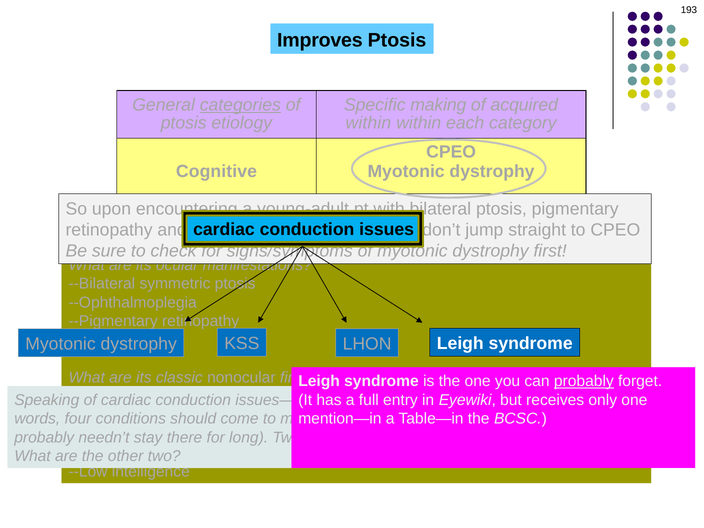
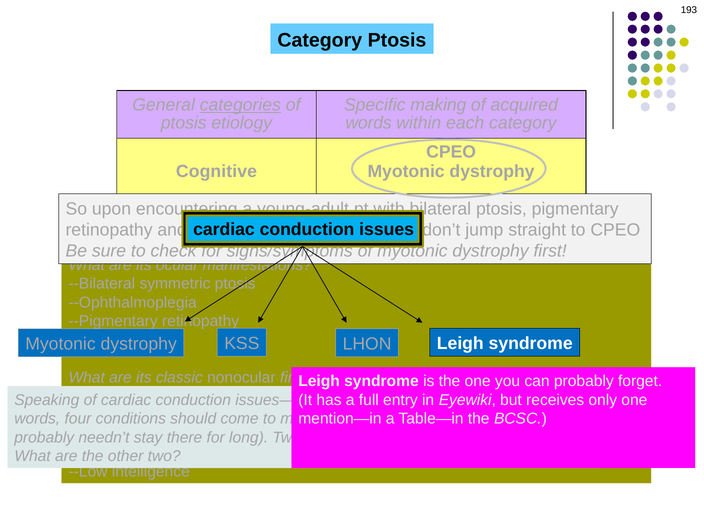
Improves at (320, 40): Improves -> Category
within at (368, 123): within -> words
probably at (584, 381) underline: present -> none
